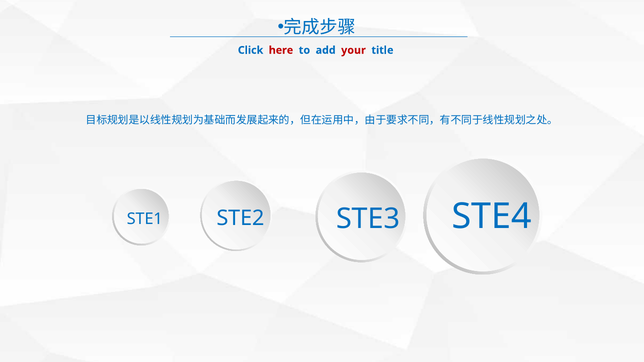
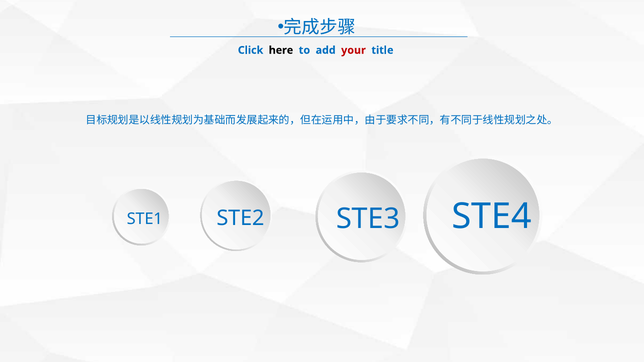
here colour: red -> black
